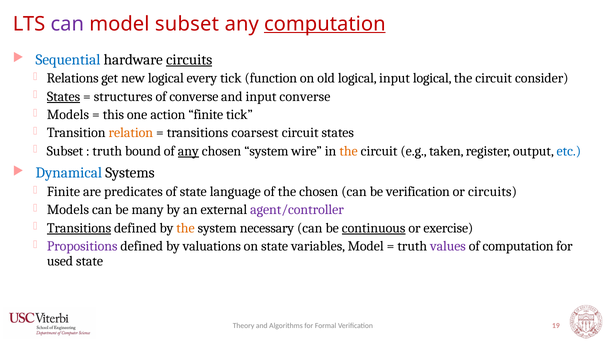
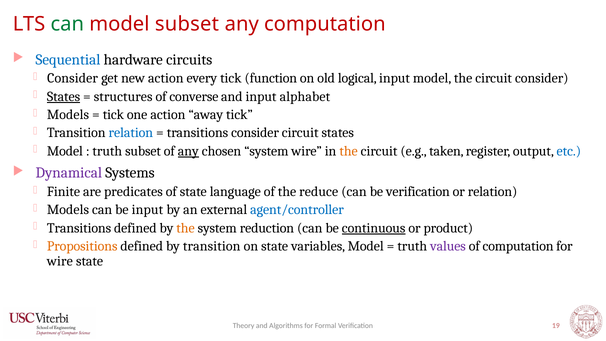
can at (67, 24) colour: purple -> green
computation at (325, 24) underline: present -> none
circuits at (189, 59) underline: present -> none
Relations at (73, 78): Relations -> Consider
new logical: logical -> action
input logical: logical -> model
input converse: converse -> alphabet
this at (113, 115): this -> tick
action finite: finite -> away
relation at (131, 133) colour: orange -> blue
transitions coarsest: coarsest -> consider
Subset at (65, 151): Subset -> Model
truth bound: bound -> subset
Dynamical colour: blue -> purple
the chosen: chosen -> reduce
or circuits: circuits -> relation
be many: many -> input
agent/controller colour: purple -> blue
Transitions at (79, 228) underline: present -> none
necessary: necessary -> reduction
exercise: exercise -> product
Propositions colour: purple -> orange
by valuations: valuations -> transition
used at (60, 261): used -> wire
